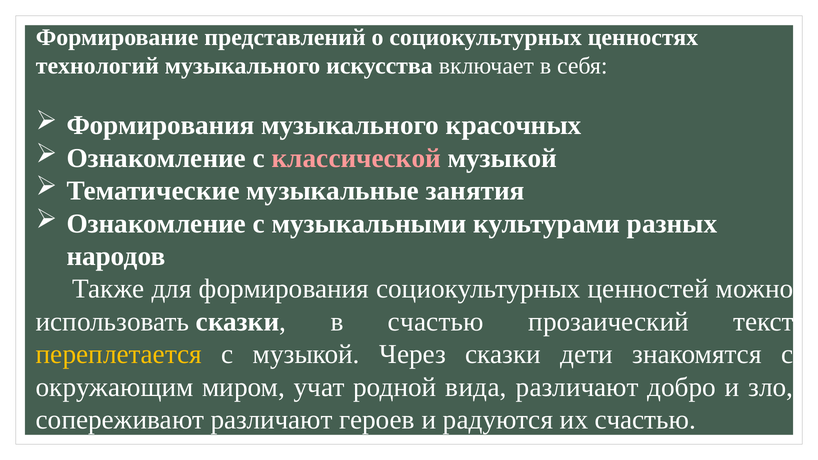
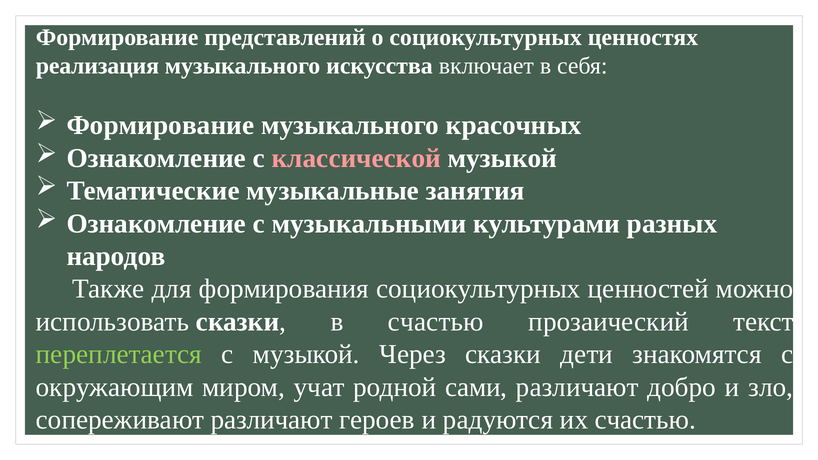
технологий: технологий -> реализация
Формирования at (160, 125): Формирования -> Формирование
переплетается colour: yellow -> light green
вида: вида -> сами
